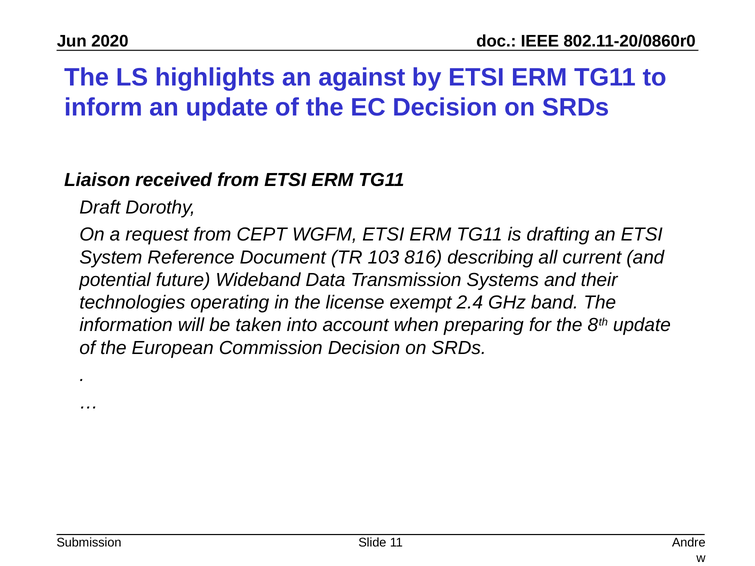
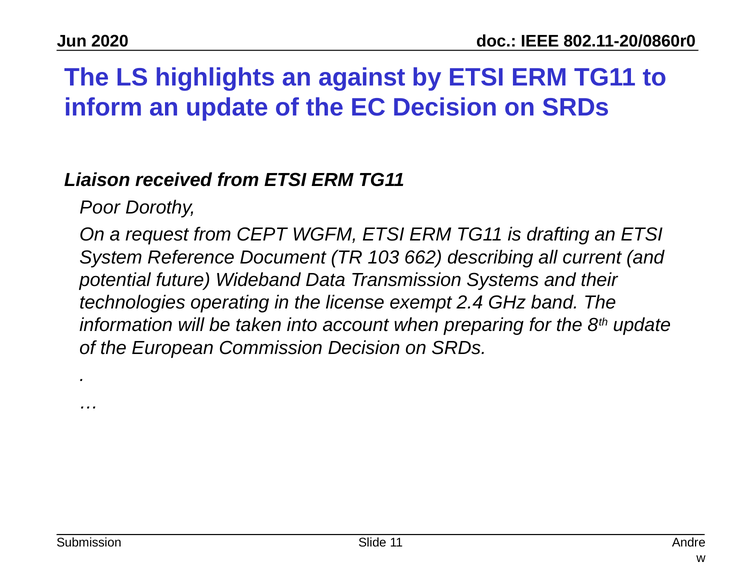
Draft: Draft -> Poor
816: 816 -> 662
